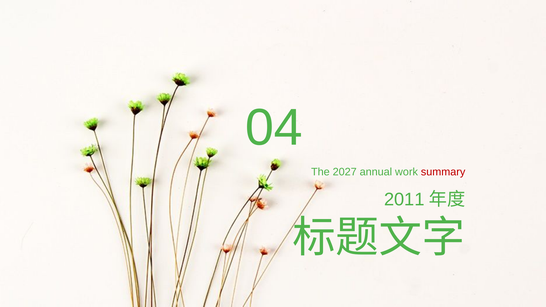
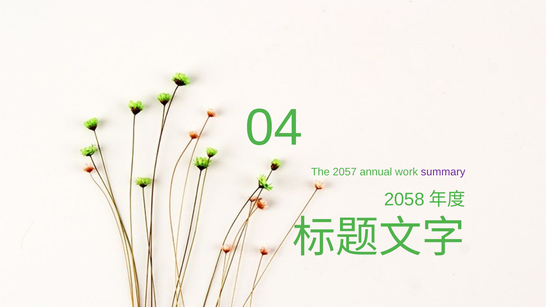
2027: 2027 -> 2057
summary colour: red -> purple
2011: 2011 -> 2058
